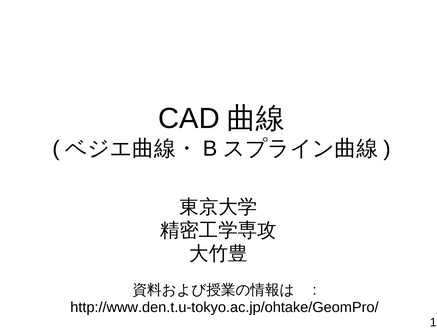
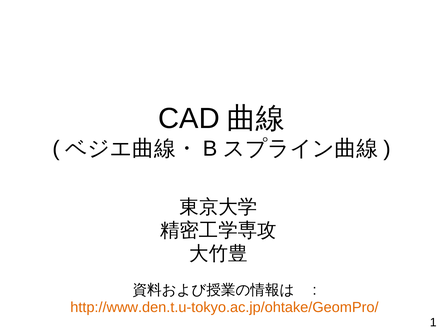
http://www.den.t.u-tokyo.ac.jp/ohtake/GeomPro/ colour: black -> orange
